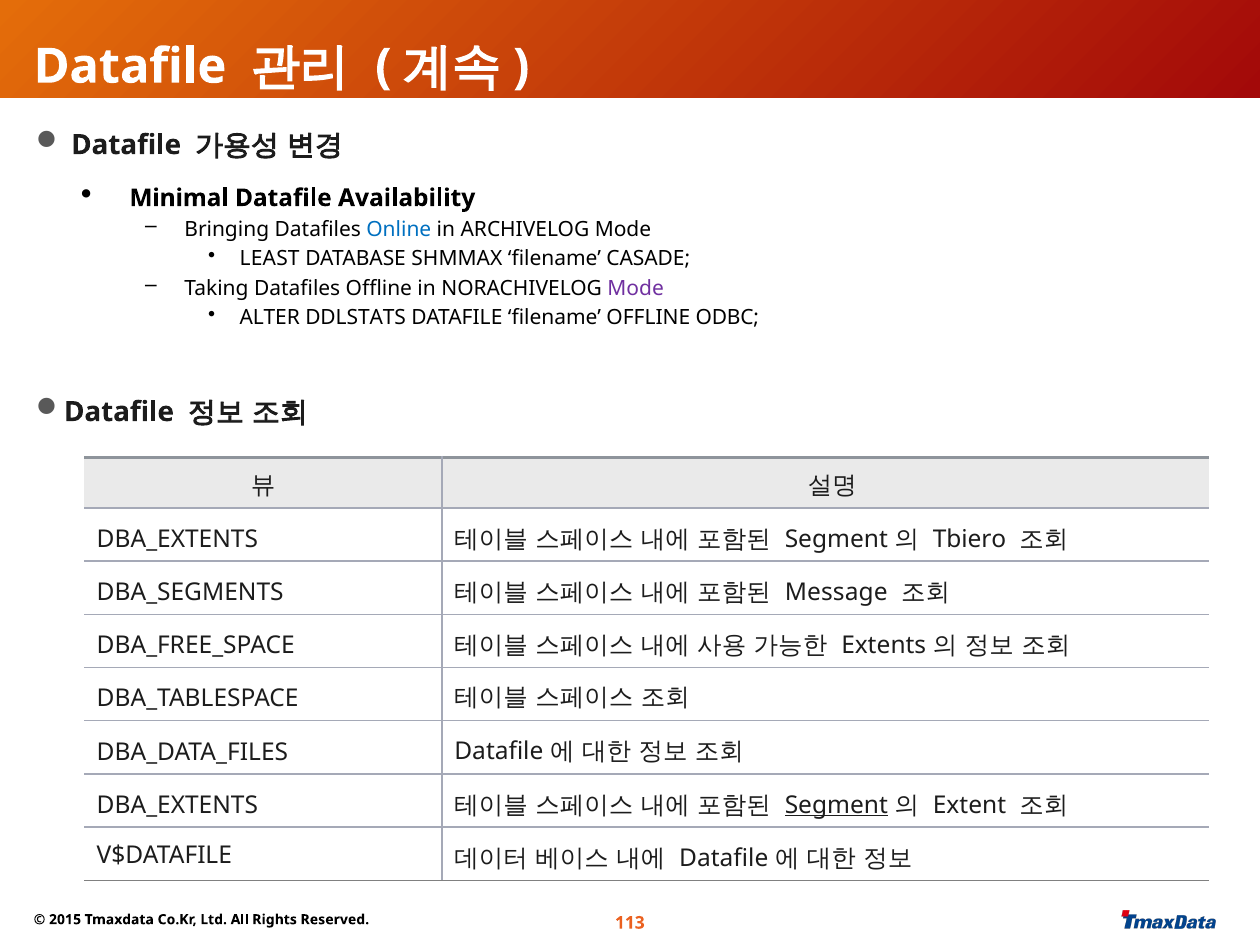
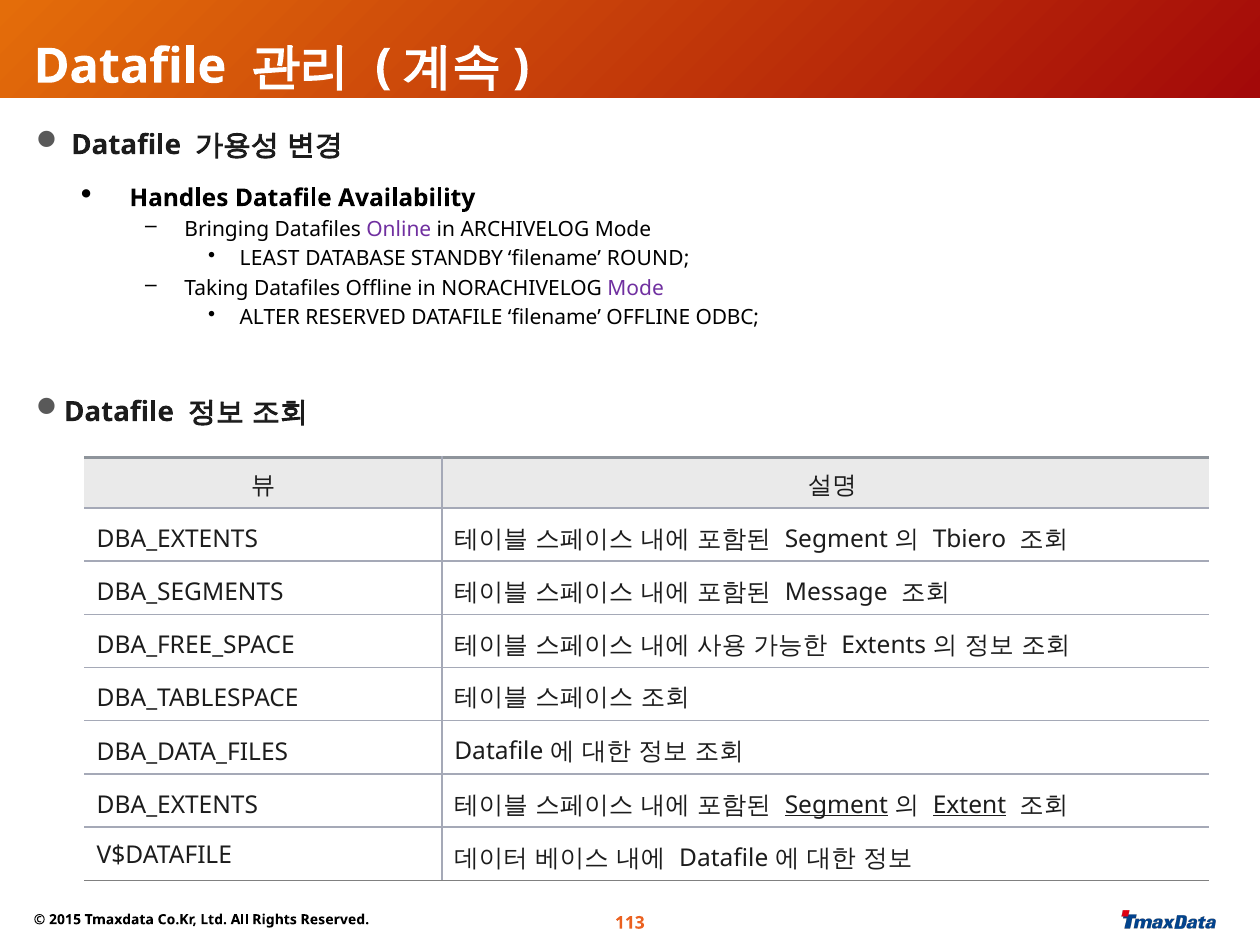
Minimal: Minimal -> Handles
Online colour: blue -> purple
SHMMAX: SHMMAX -> STANDBY
CASADE: CASADE -> ROUND
ALTER DDLSTATS: DDLSTATS -> RESERVED
Extent underline: none -> present
